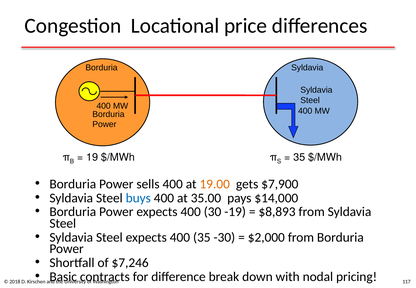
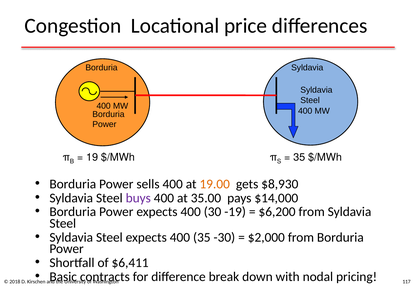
$7,900: $7,900 -> $8,930
buys colour: blue -> purple
$8,893: $8,893 -> $6,200
$7,246: $7,246 -> $6,411
